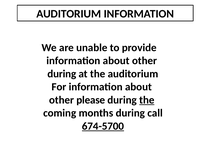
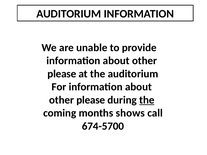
during at (62, 74): during -> please
months during: during -> shows
674-5700 underline: present -> none
